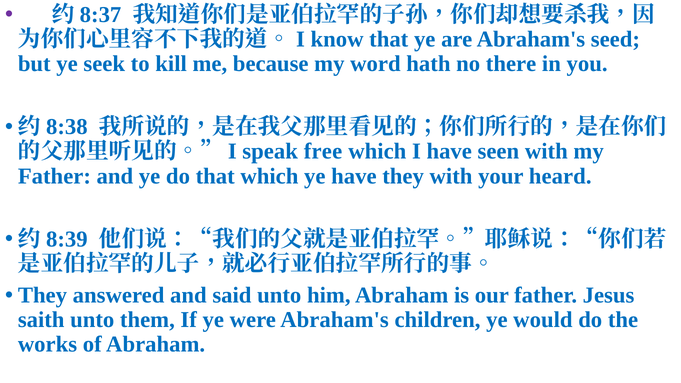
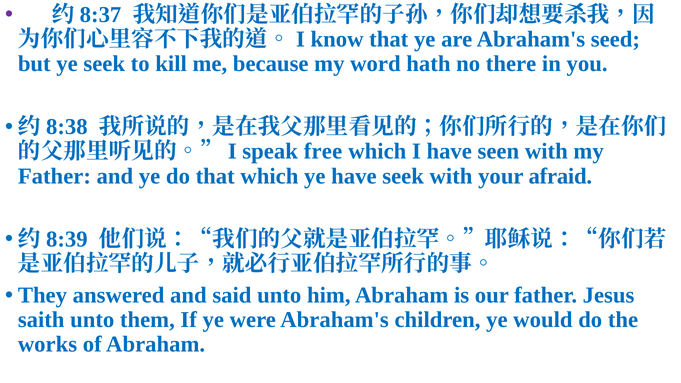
have they: they -> seek
heard: heard -> afraid
